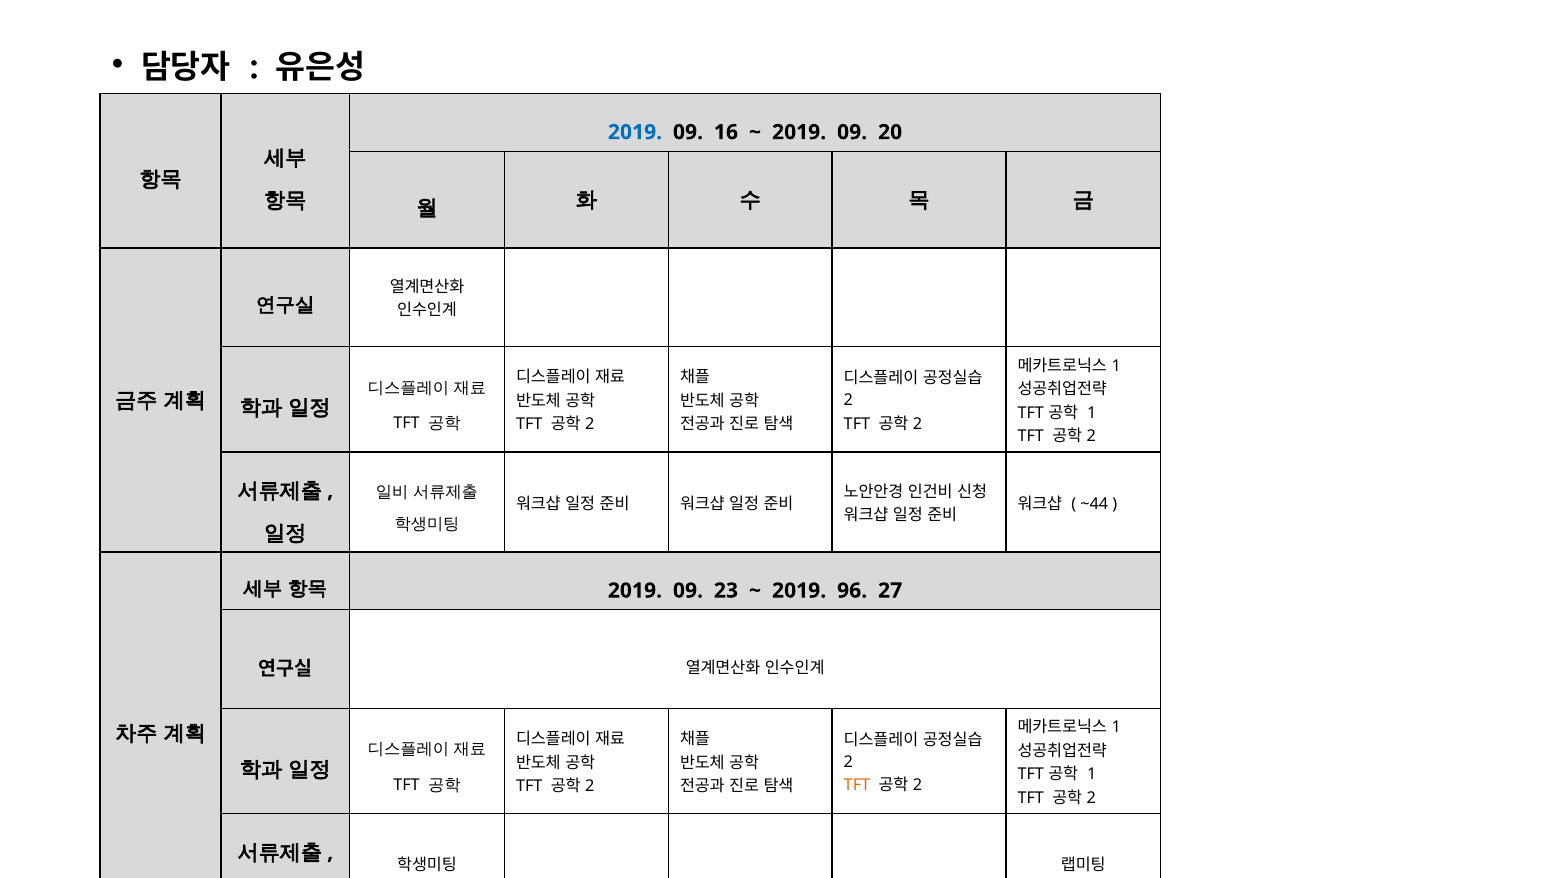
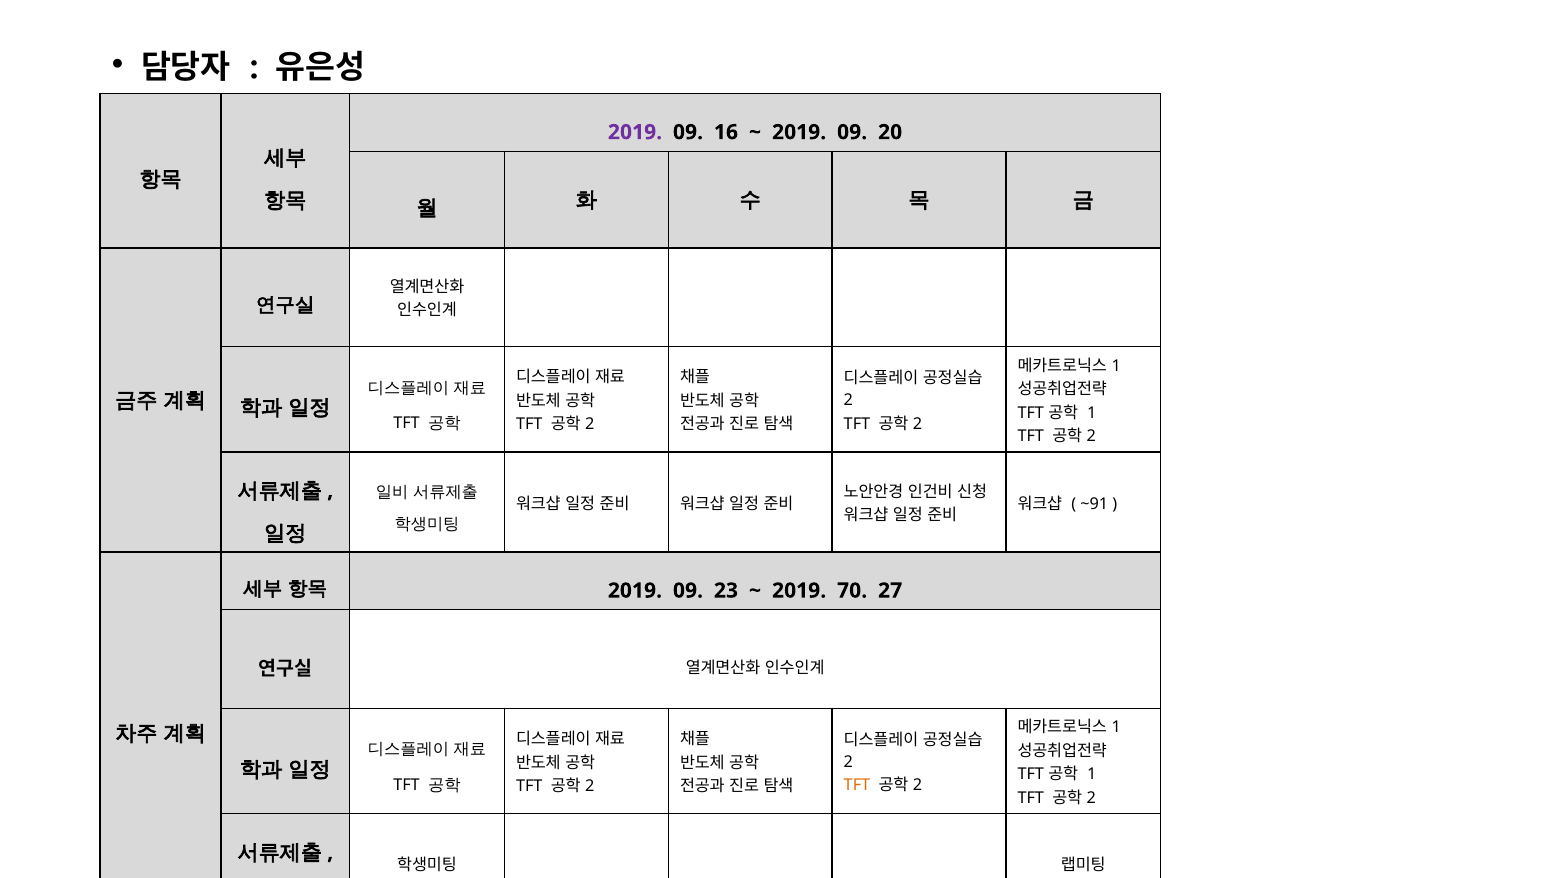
2019 at (635, 132) colour: blue -> purple
~44: ~44 -> ~91
96: 96 -> 70
